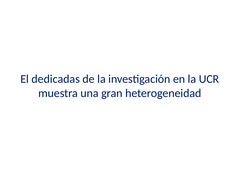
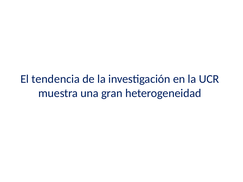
dedicadas: dedicadas -> tendencia
